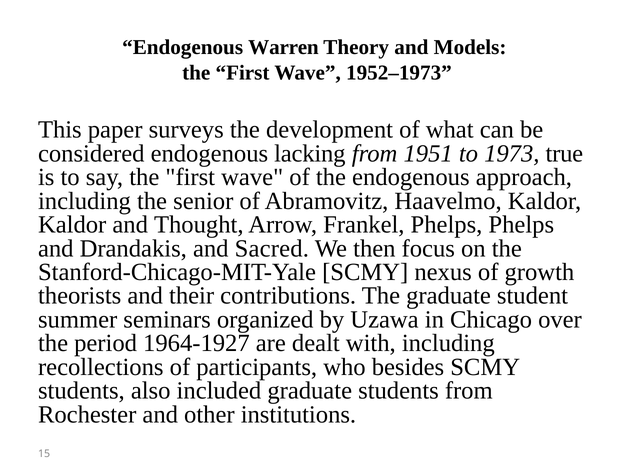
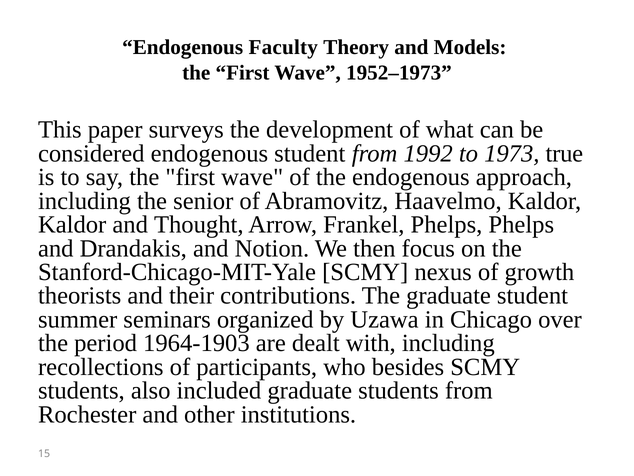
Warren: Warren -> Faculty
endogenous lacking: lacking -> student
1951: 1951 -> 1992
Sacred: Sacred -> Notion
1964-1927: 1964-1927 -> 1964-1903
